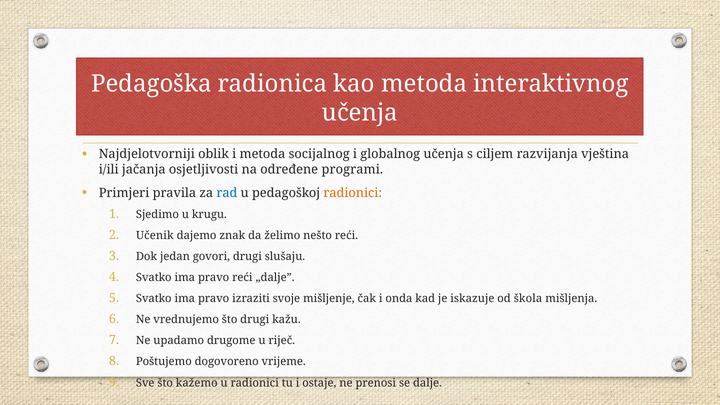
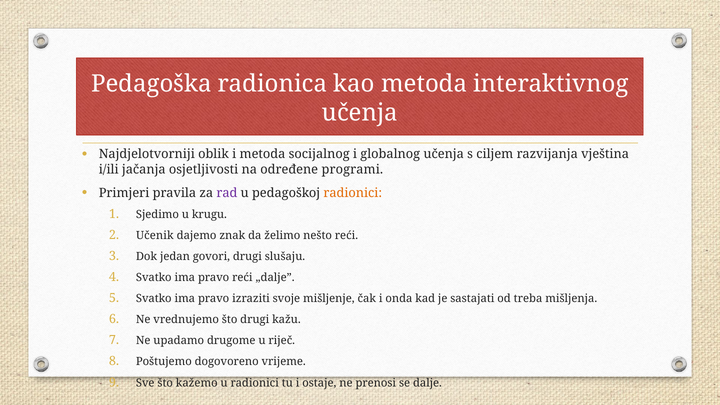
rad colour: blue -> purple
iskazuje: iskazuje -> sastajati
škola: škola -> treba
